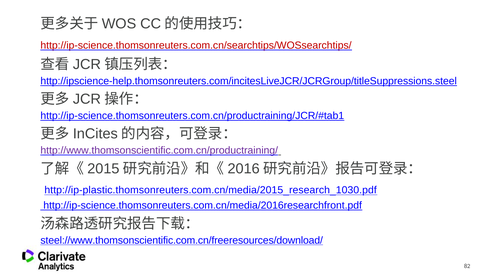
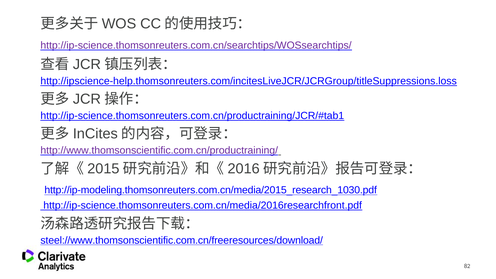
http://ip-science.thomsonreuters.com.cn/searchtips/WOSsearchtips/ colour: red -> purple
http://ipscience-help.thomsonreuters.com/incitesLiveJCR/JCRGroup/titleSuppressions.steel: http://ipscience-help.thomsonreuters.com/incitesLiveJCR/JCRGroup/titleSuppressions.steel -> http://ipscience-help.thomsonreuters.com/incitesLiveJCR/JCRGroup/titleSuppressions.loss
http://ip-plastic.thomsonreuters.com.cn/media/2015_research_1030.pdf: http://ip-plastic.thomsonreuters.com.cn/media/2015_research_1030.pdf -> http://ip-modeling.thomsonreuters.com.cn/media/2015_research_1030.pdf
